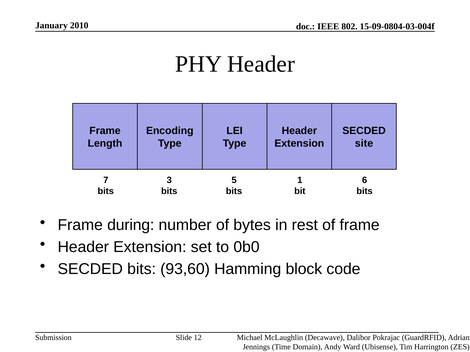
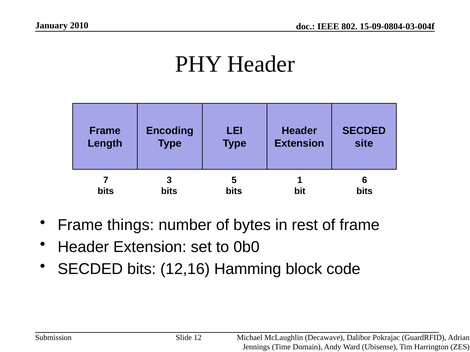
during: during -> things
93,60: 93,60 -> 12,16
